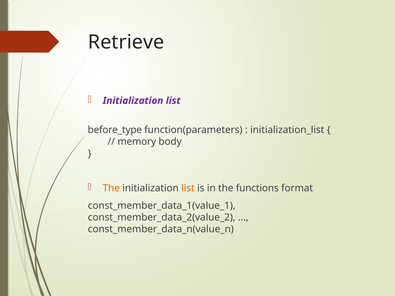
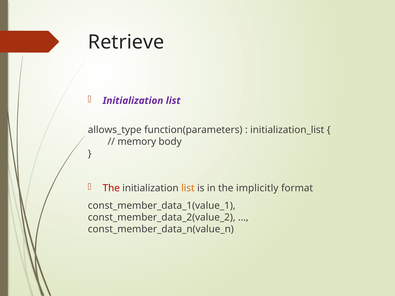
before_type: before_type -> allows_type
The at (111, 188) colour: orange -> red
functions: functions -> implicitly
